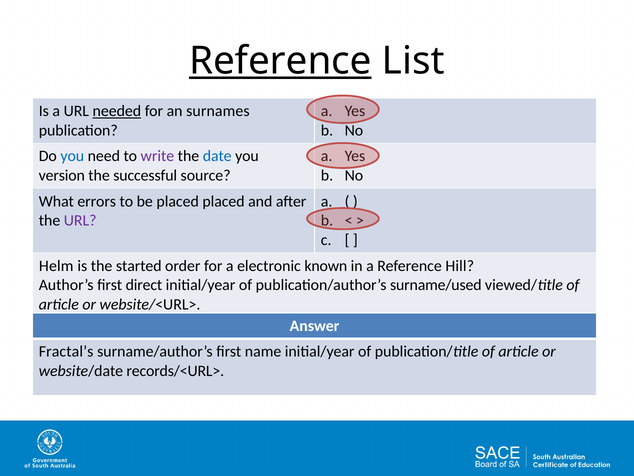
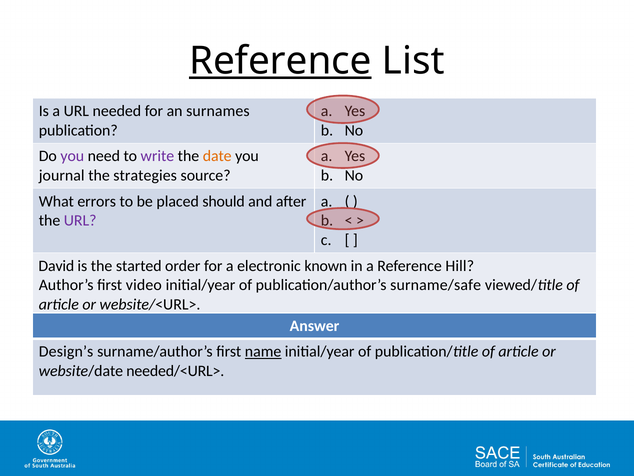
needed underline: present -> none
you at (72, 156) colour: blue -> purple
date colour: blue -> orange
version: version -> journal
successful: successful -> strategies
placed placed: placed -> should
Helm: Helm -> David
direct: direct -> video
surname/used: surname/used -> surname/safe
Fractal’s: Fractal’s -> Design’s
name underline: none -> present
records/<URL>: records/<URL> -> needed/<URL>
